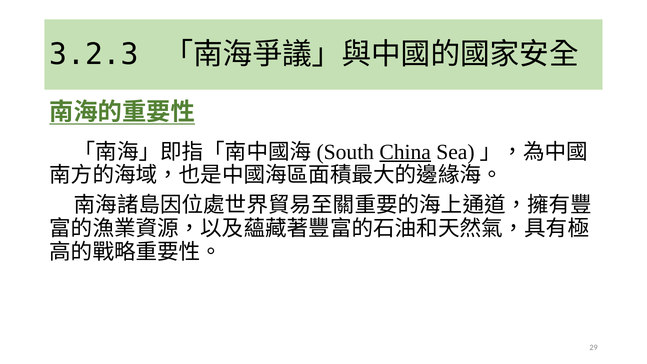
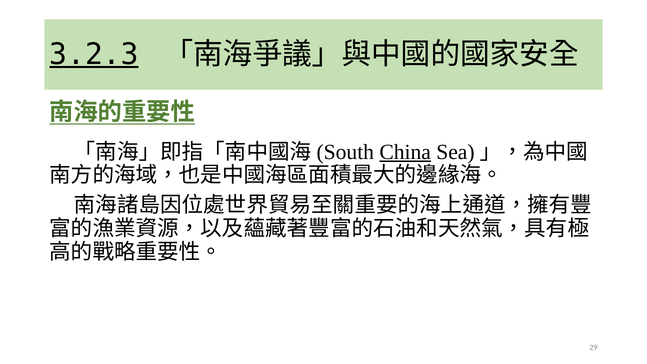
3.2.3 underline: none -> present
